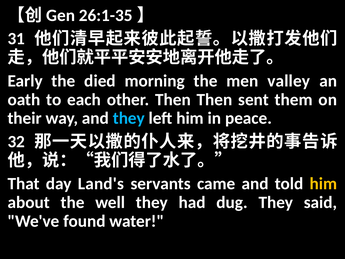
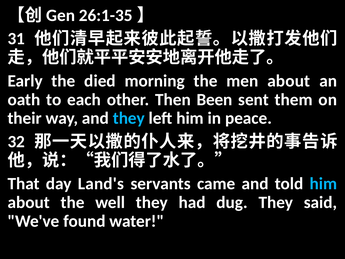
men valley: valley -> about
Then Then: Then -> Been
him at (323, 184) colour: yellow -> light blue
